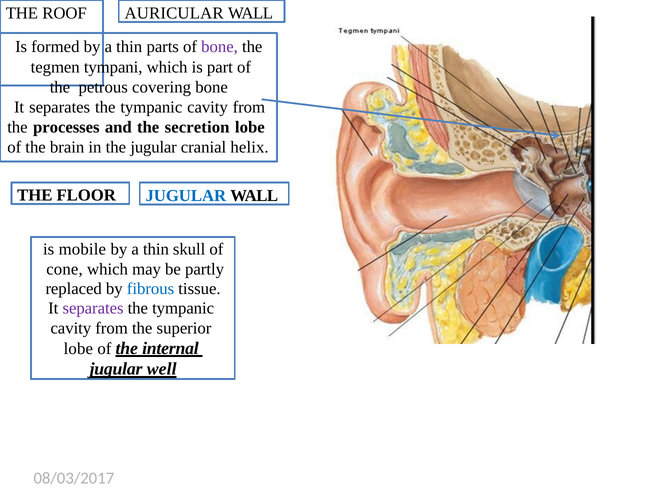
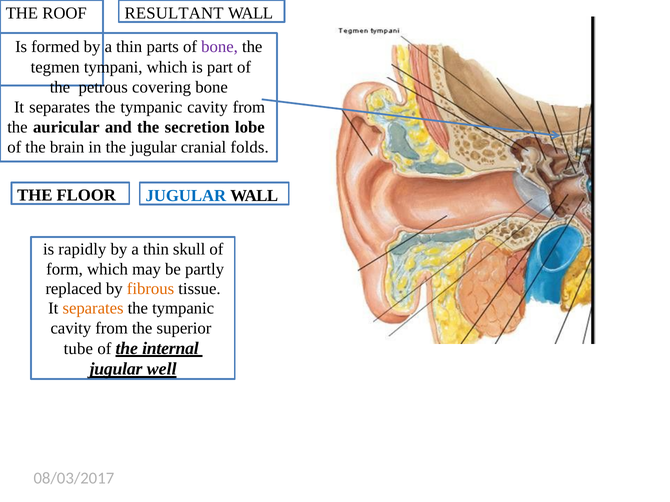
AURICULAR: AURICULAR -> RESULTANT
processes: processes -> auricular
helix: helix -> folds
mobile: mobile -> rapidly
cone: cone -> form
fibrous colour: blue -> orange
separates at (93, 309) colour: purple -> orange
lobe at (78, 349): lobe -> tube
